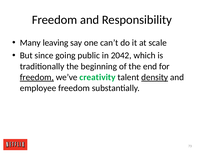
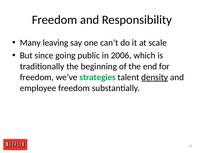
2042: 2042 -> 2006
freedom at (37, 77) underline: present -> none
creativity: creativity -> strategies
